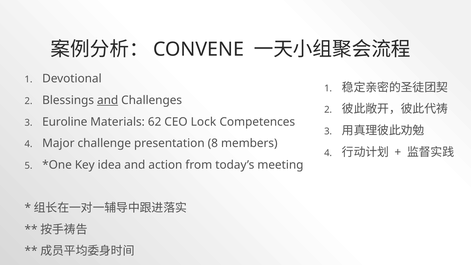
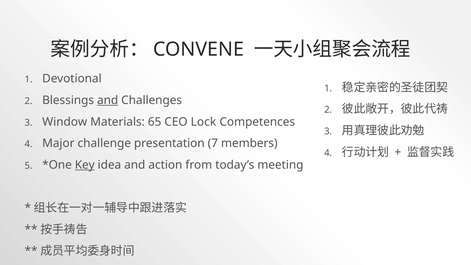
Euroline: Euroline -> Window
62: 62 -> 65
8: 8 -> 7
Key underline: none -> present
